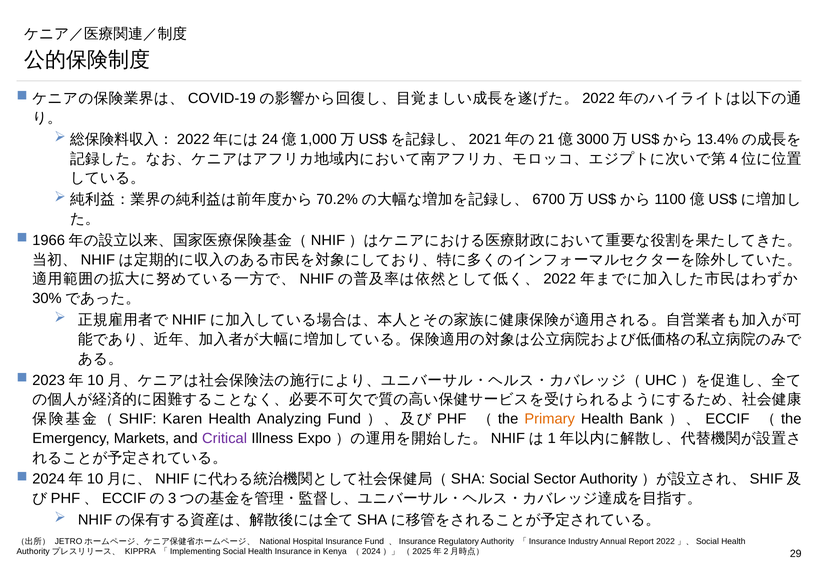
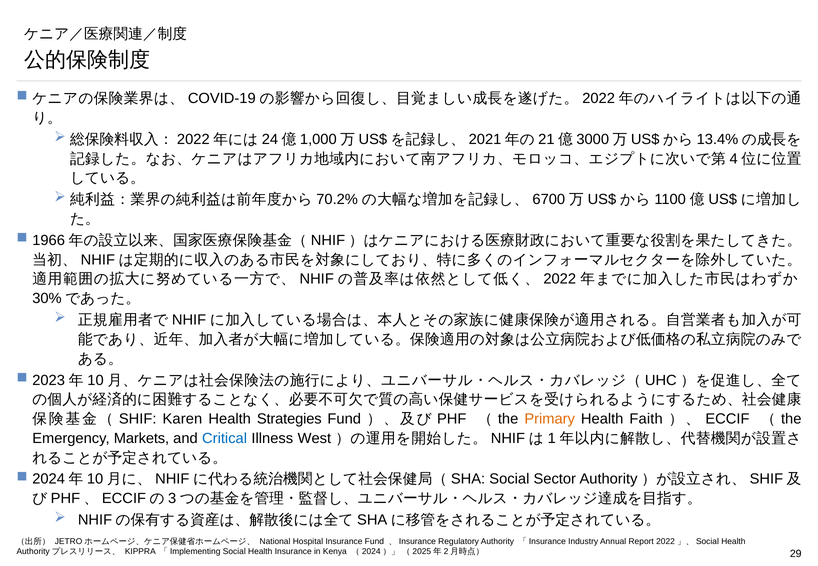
Analyzing: Analyzing -> Strategies
Bank: Bank -> Faith
Critical colour: purple -> blue
Expo: Expo -> West
